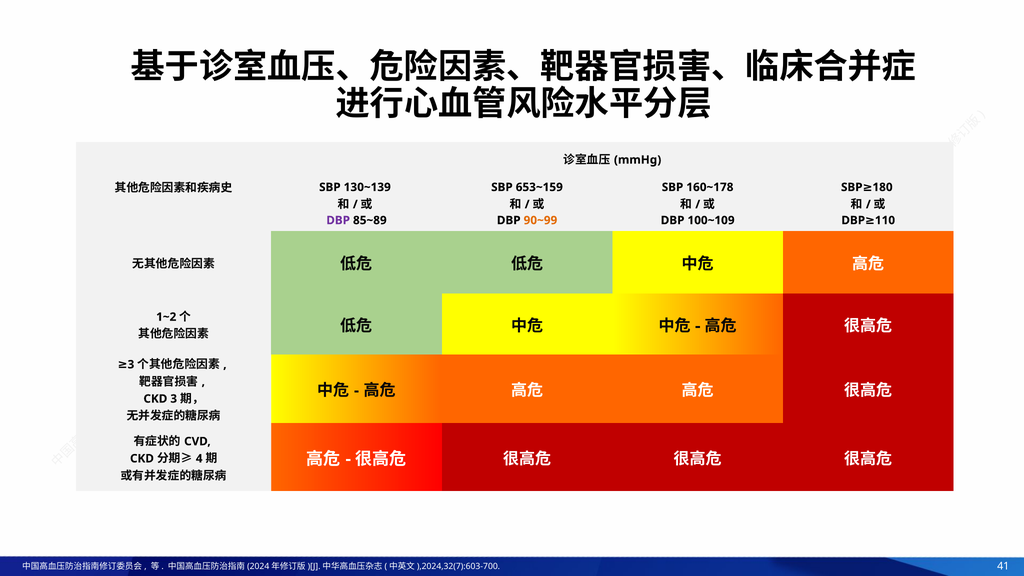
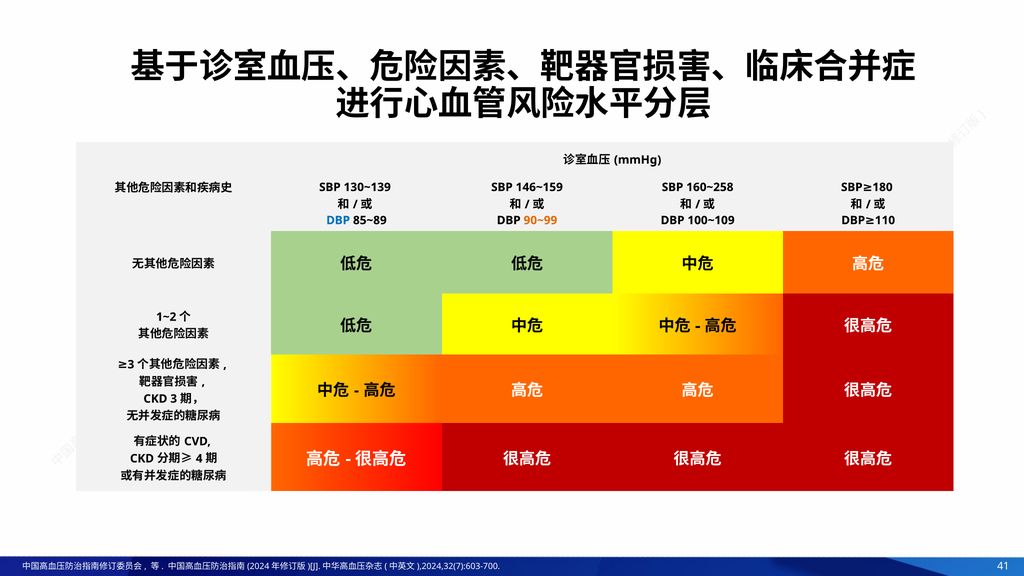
653~159: 653~159 -> 146~159
160~178: 160~178 -> 160~258
DBP at (338, 220) colour: purple -> blue
